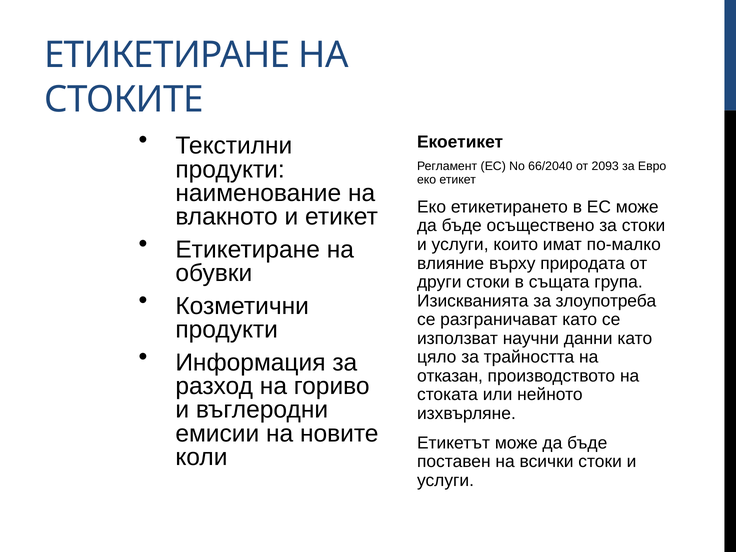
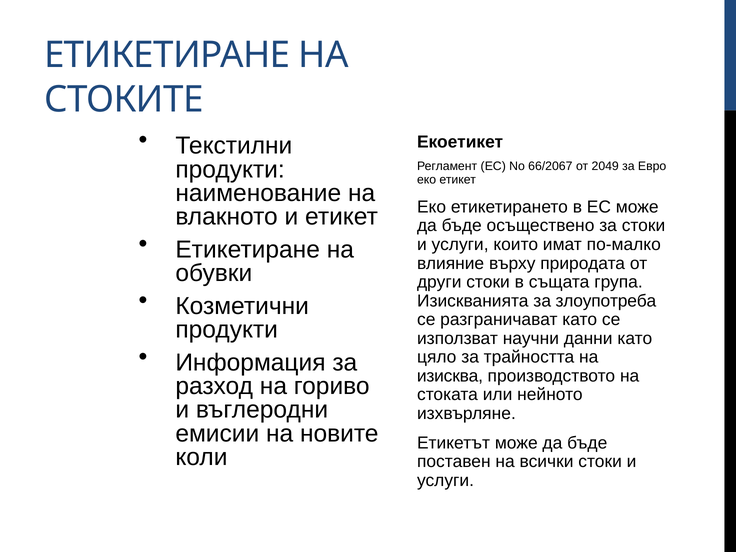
66/2040: 66/2040 -> 66/2067
2093: 2093 -> 2049
отказан: отказан -> изисква
